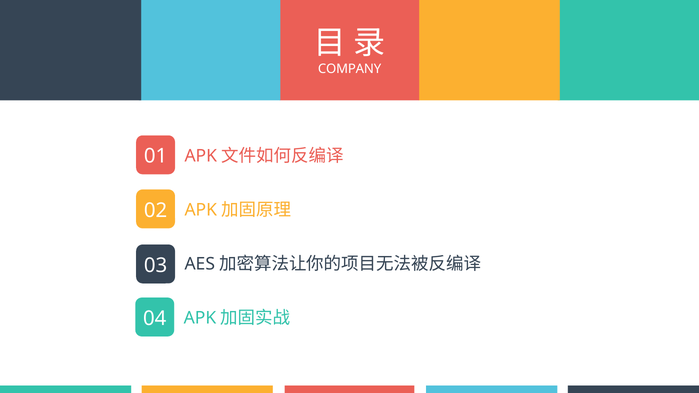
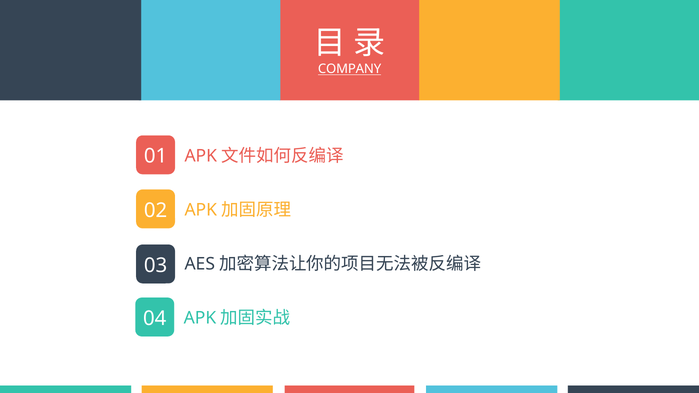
COMPANY underline: none -> present
